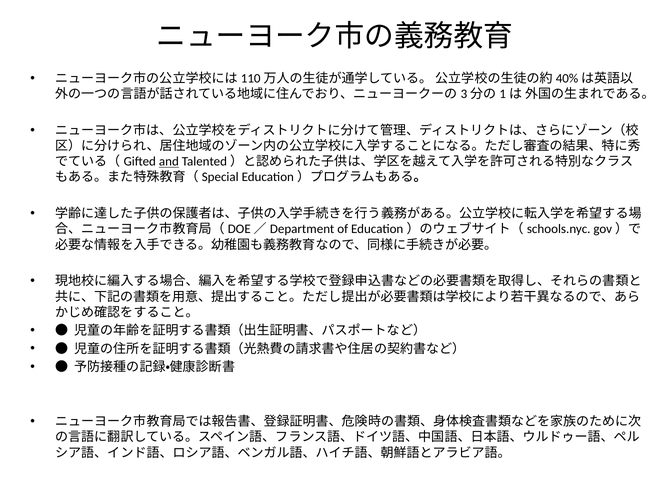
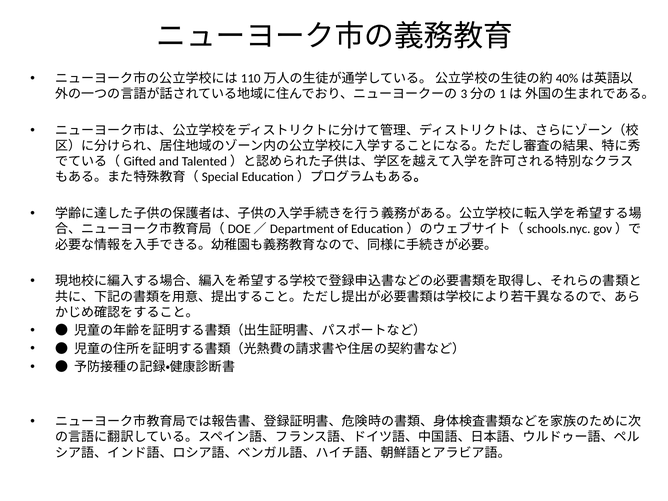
and underline: present -> none
